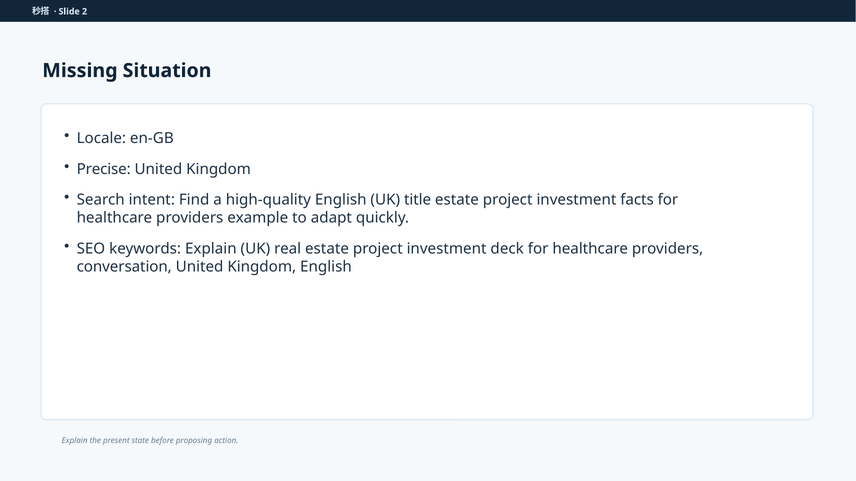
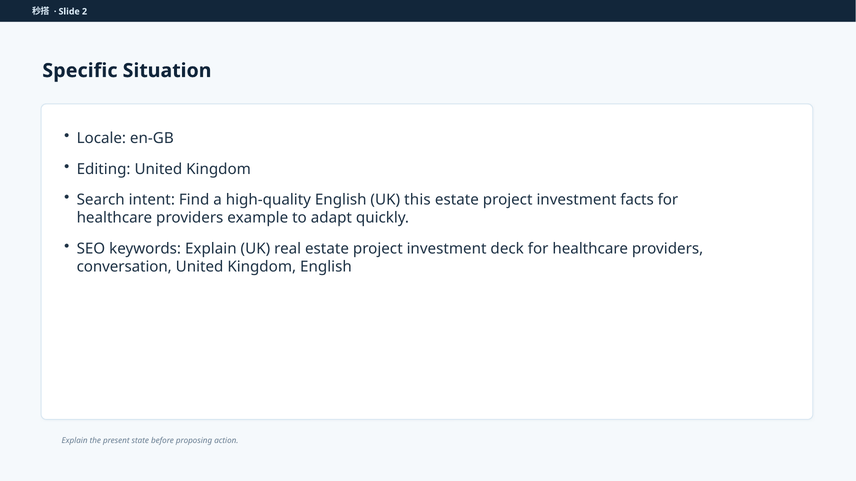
Missing: Missing -> Specific
Precise: Precise -> Editing
title: title -> this
